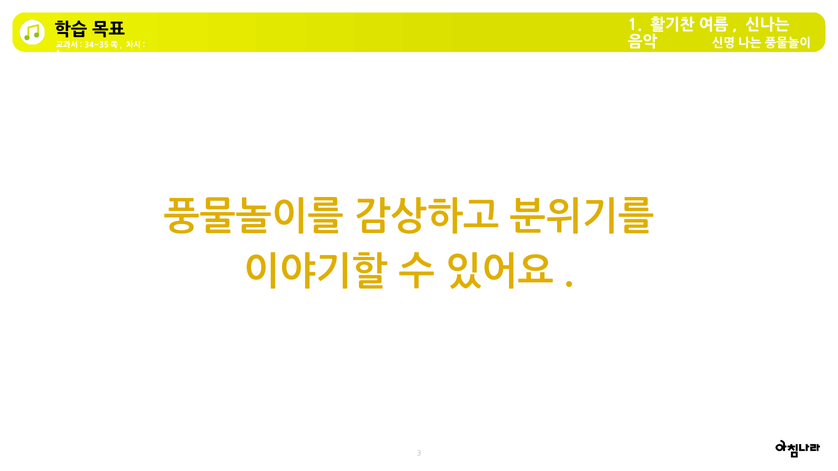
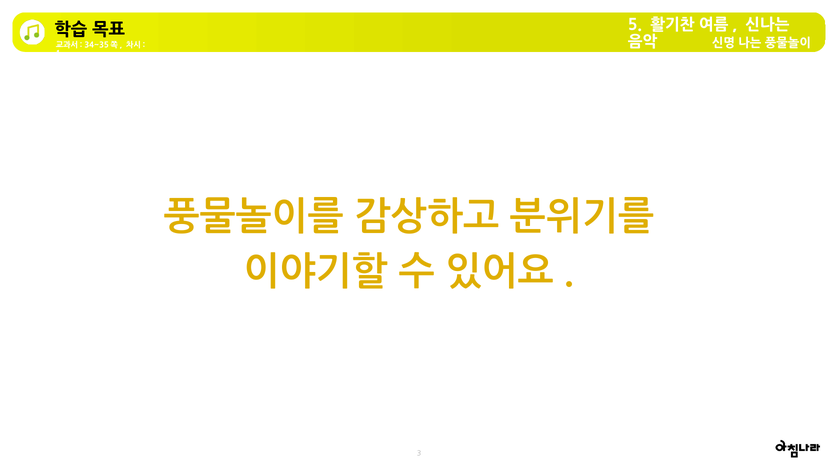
1 at (635, 25): 1 -> 5
